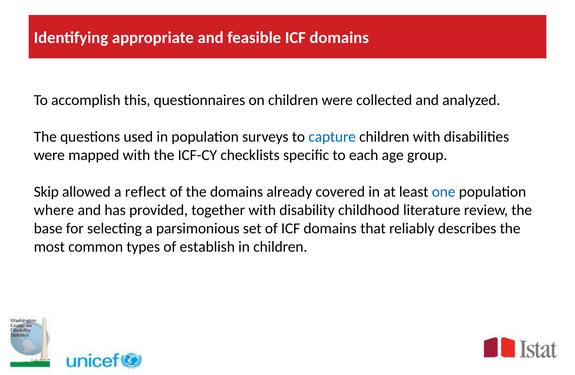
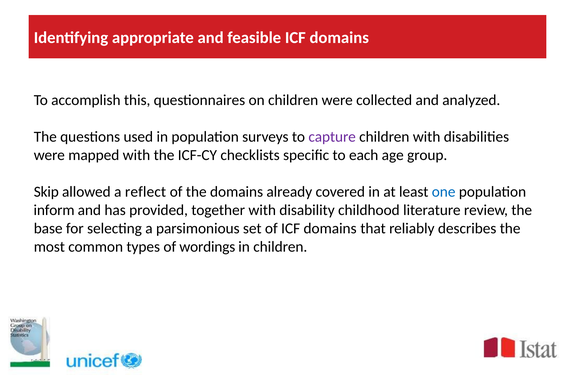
capture colour: blue -> purple
where: where -> inform
establish: establish -> wordings
